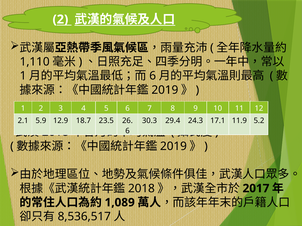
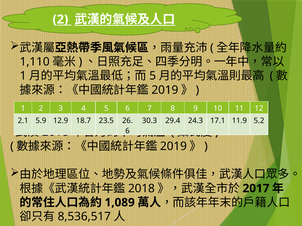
6 at (153, 76): 6 -> 5
